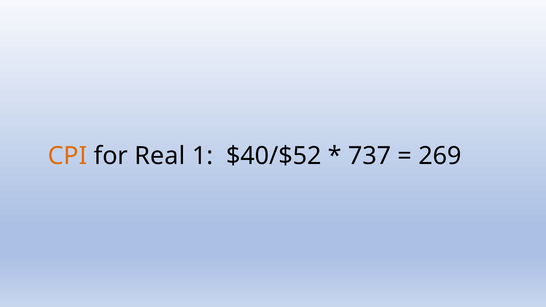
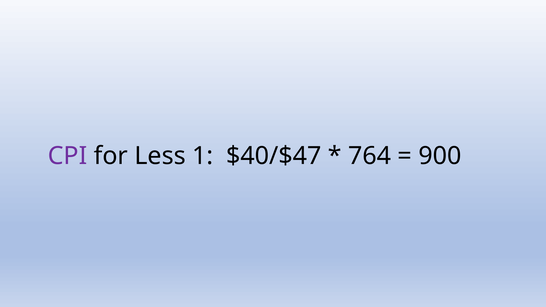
CPI colour: orange -> purple
Real: Real -> Less
$40/$52: $40/$52 -> $40/$47
737: 737 -> 764
269: 269 -> 900
